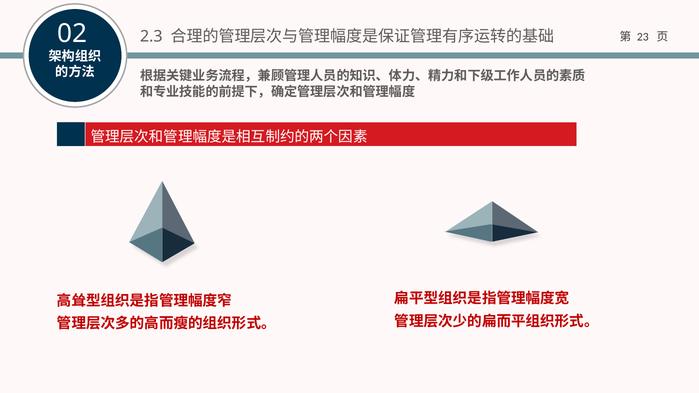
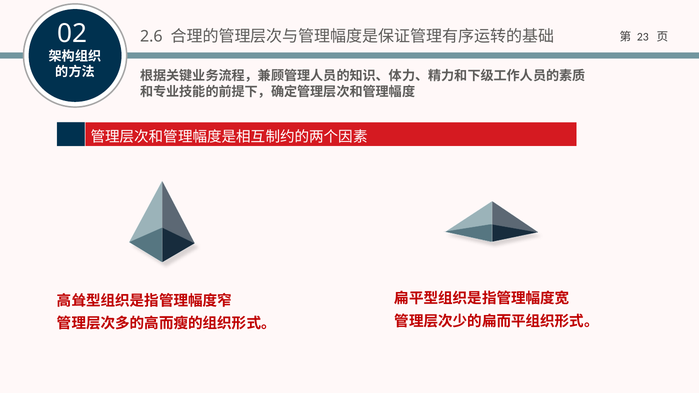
2.3: 2.3 -> 2.6
